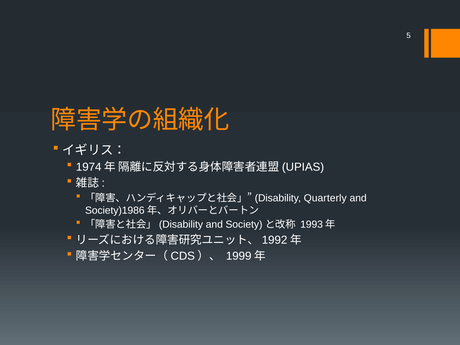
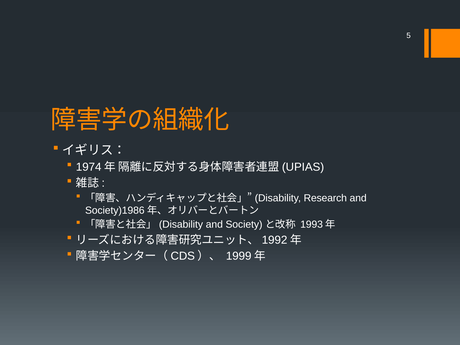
Quarterly: Quarterly -> Research
